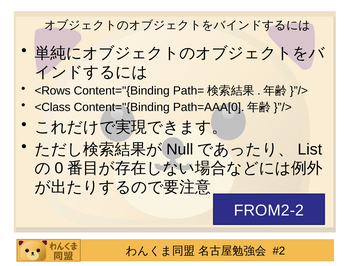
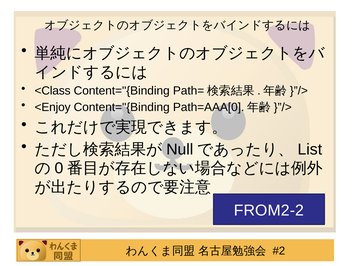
<Rows: <Rows -> <Class
<Class: <Class -> <Enjoy
